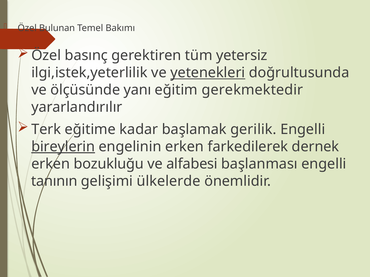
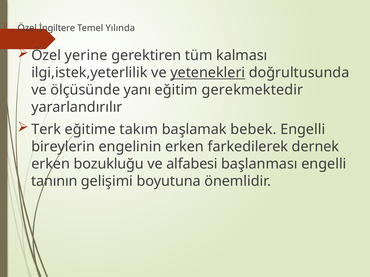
Bulunan: Bulunan -> İngiltere
Bakımı: Bakımı -> Yılında
basınç: basınç -> yerine
yetersiz: yetersiz -> kalması
kadar: kadar -> takım
gerilik: gerilik -> bebek
bireylerin underline: present -> none
ülkelerde: ülkelerde -> boyutuna
